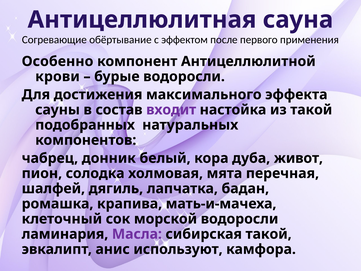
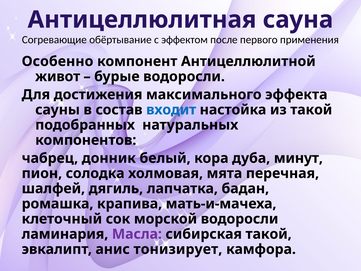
крови: крови -> живот
входит colour: purple -> blue
живот: живот -> минут
используют: используют -> тонизирует
